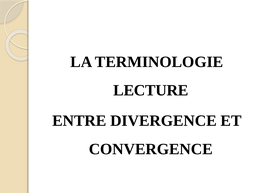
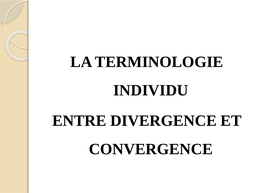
LECTURE: LECTURE -> INDIVIDU
